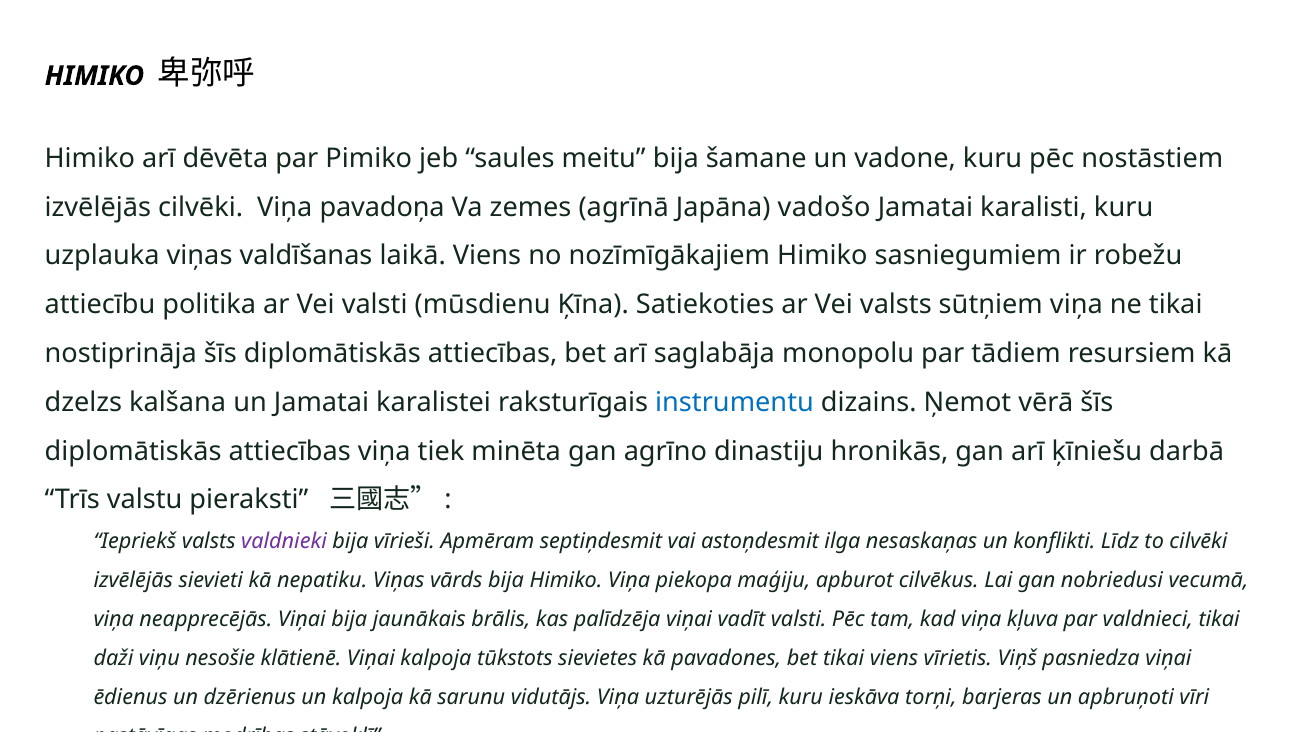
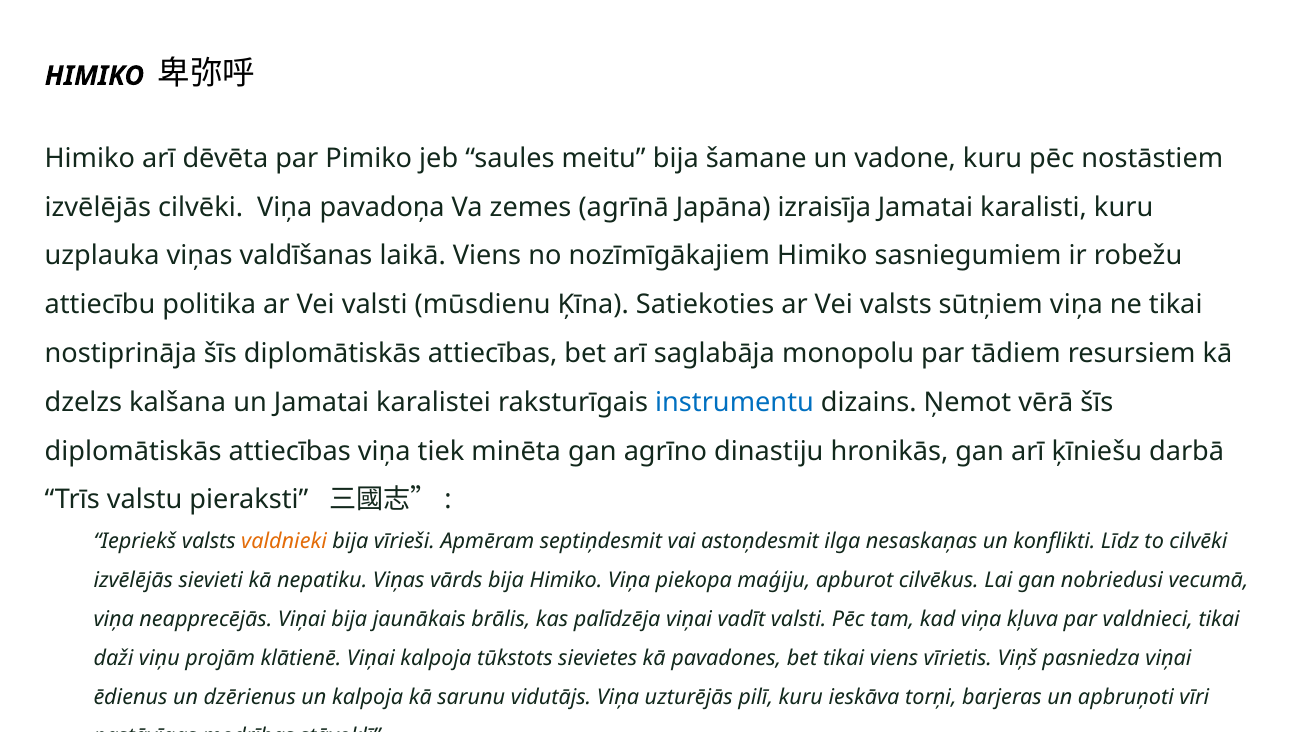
vadošo: vadošo -> izraisīja
valdnieki colour: purple -> orange
nesošie: nesošie -> projām
